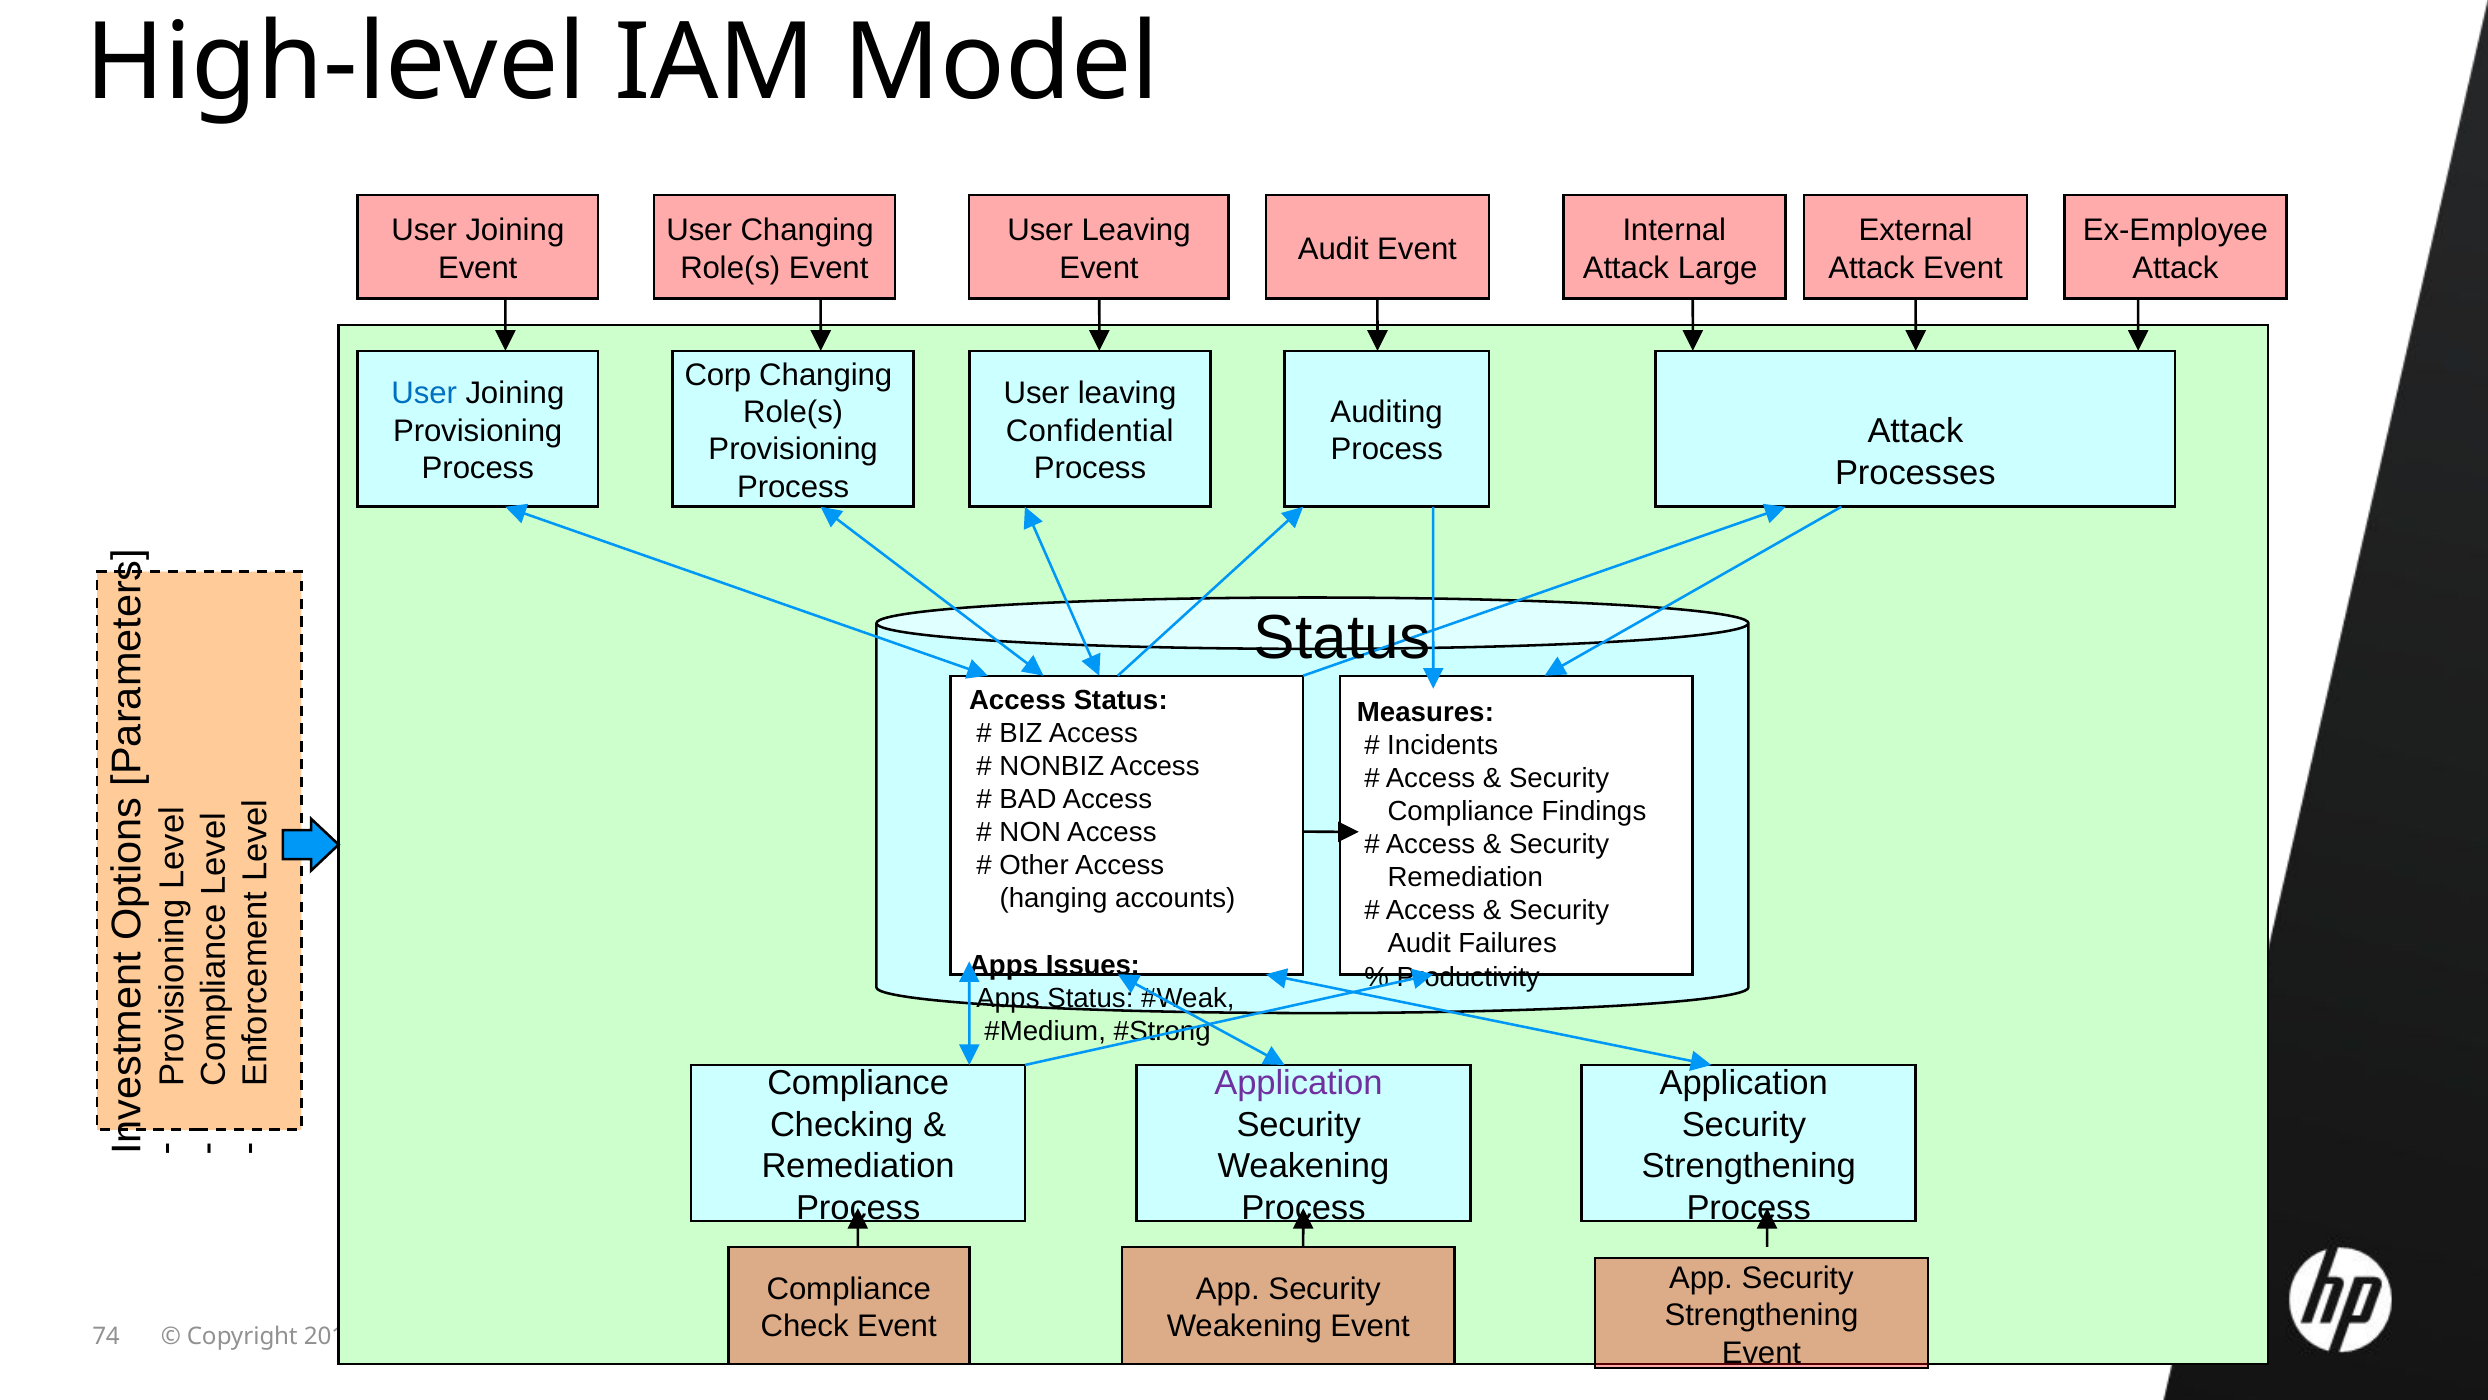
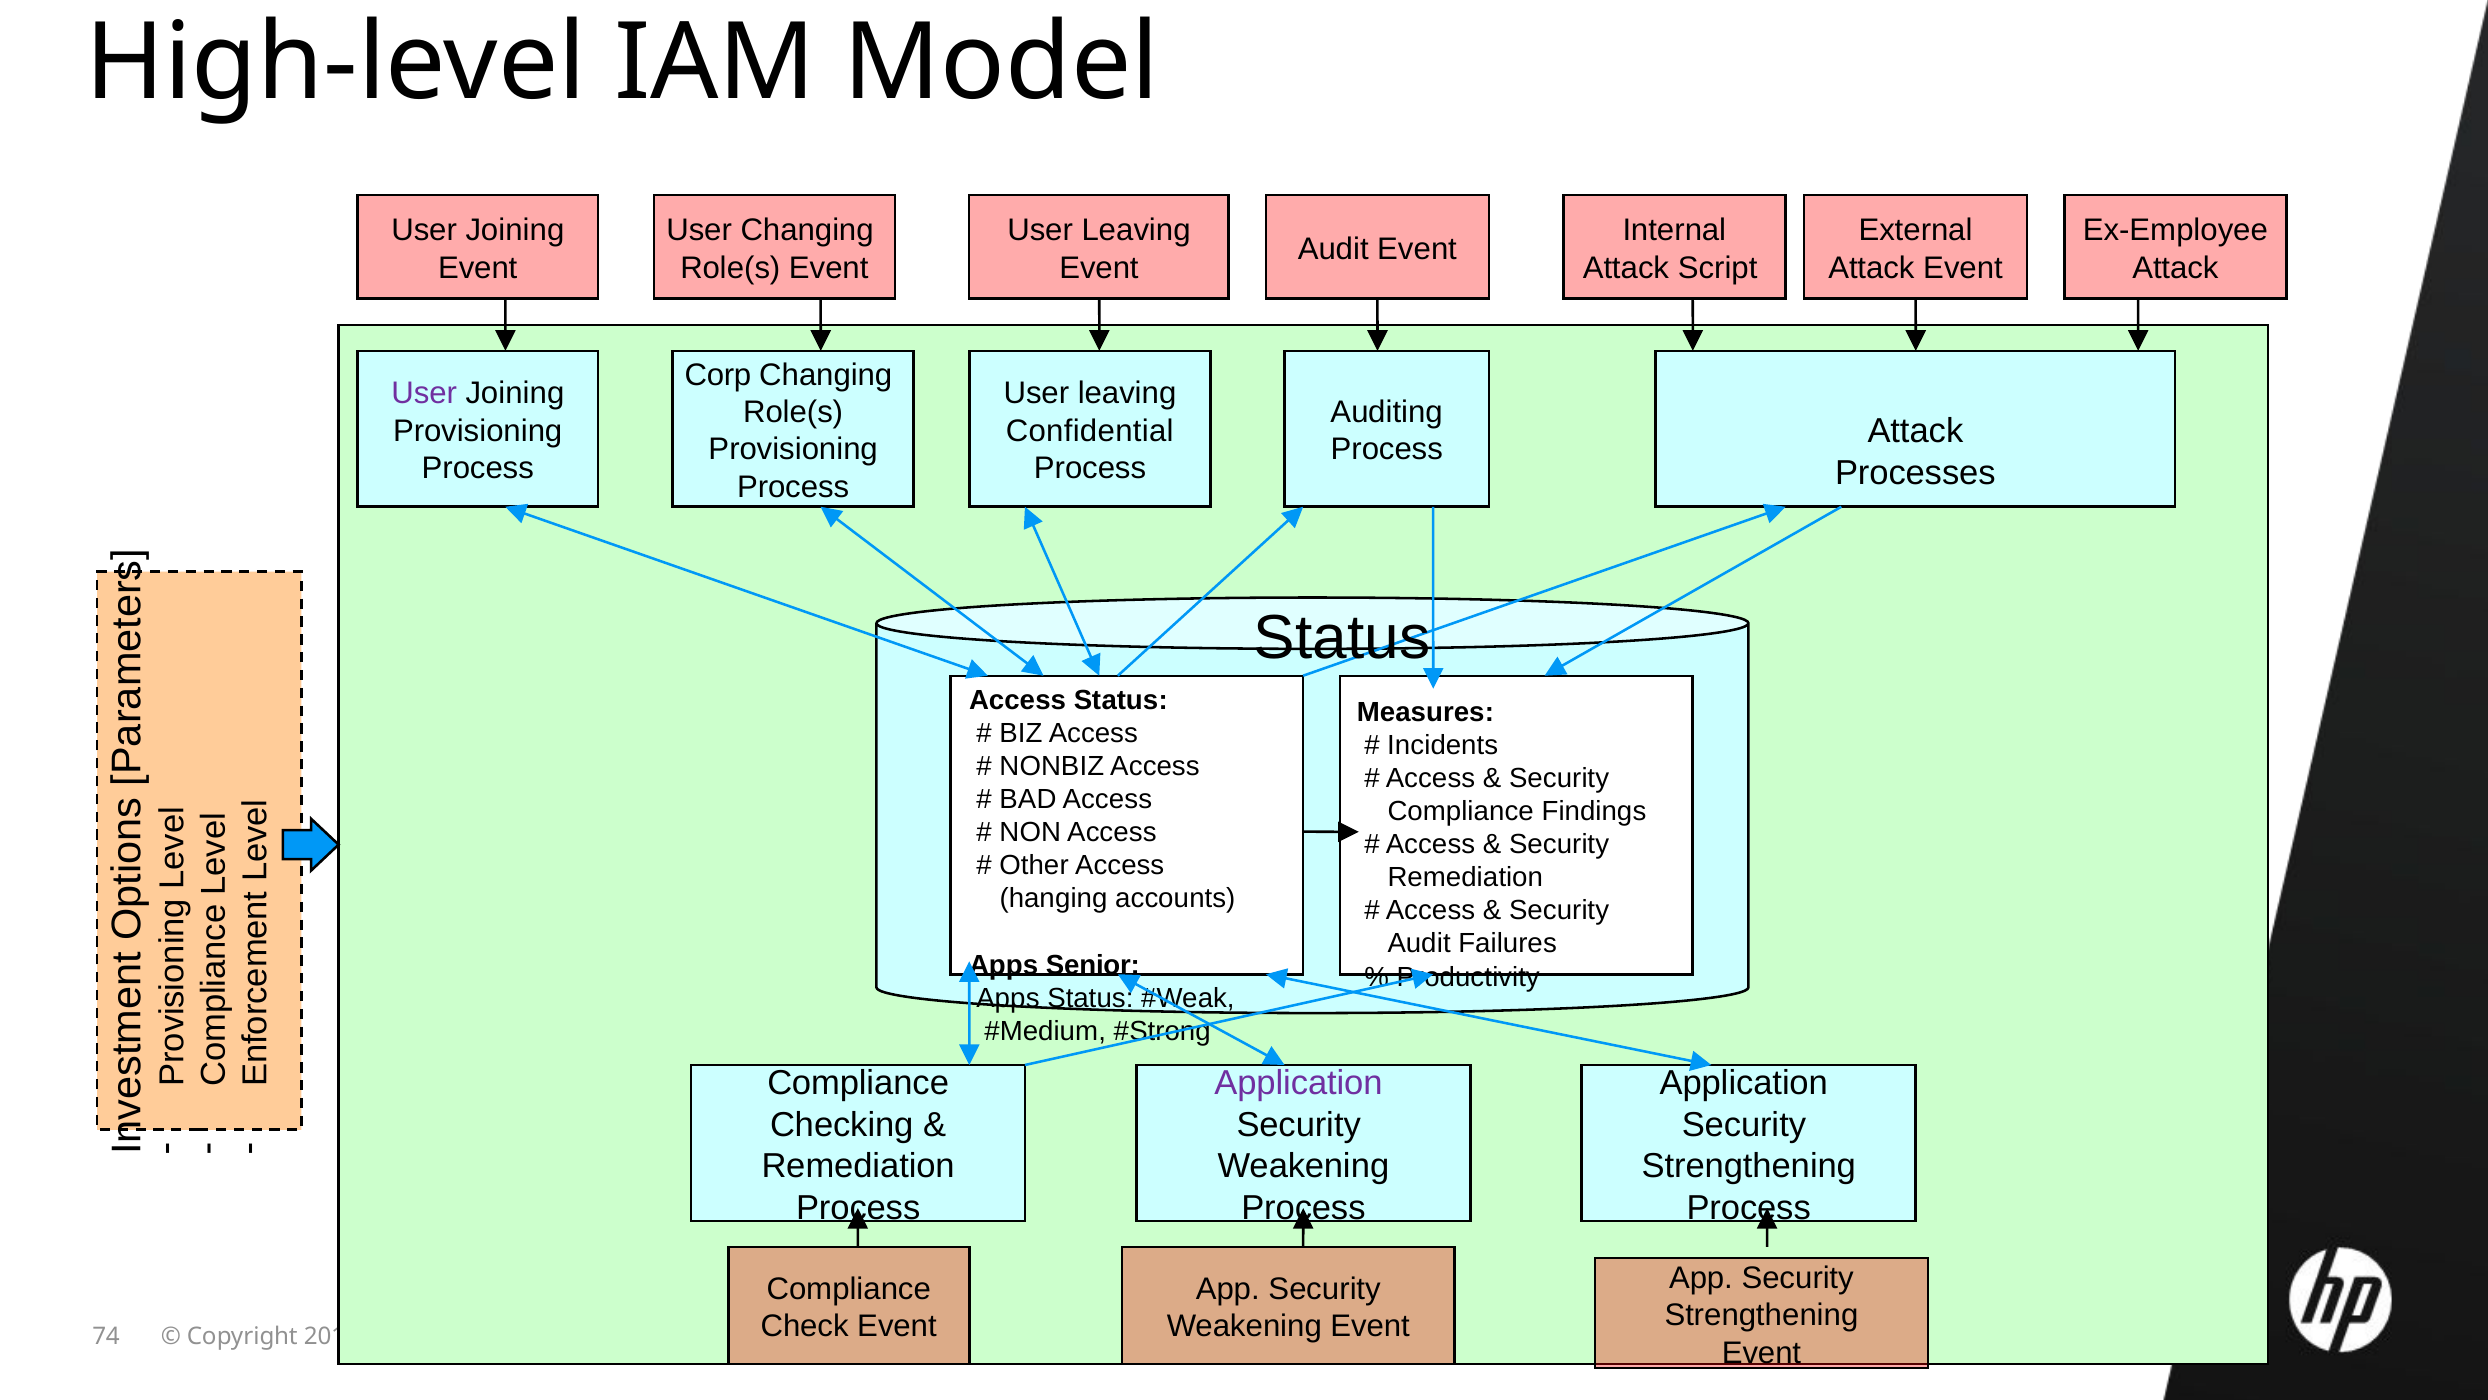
Large: Large -> Script
User at (424, 393) colour: blue -> purple
Issues: Issues -> Senior
